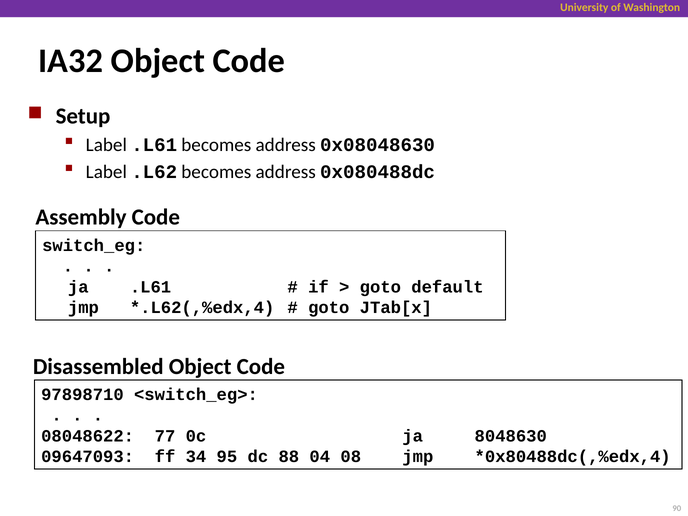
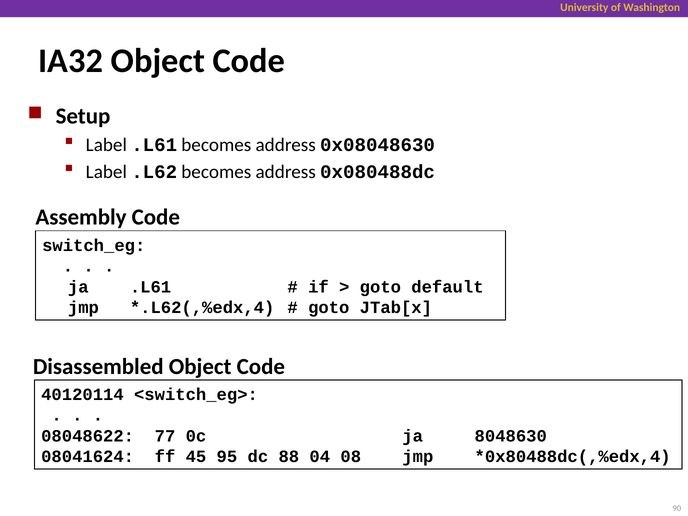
97898710: 97898710 -> 40120114
09647093: 09647093 -> 08041624
34: 34 -> 45
